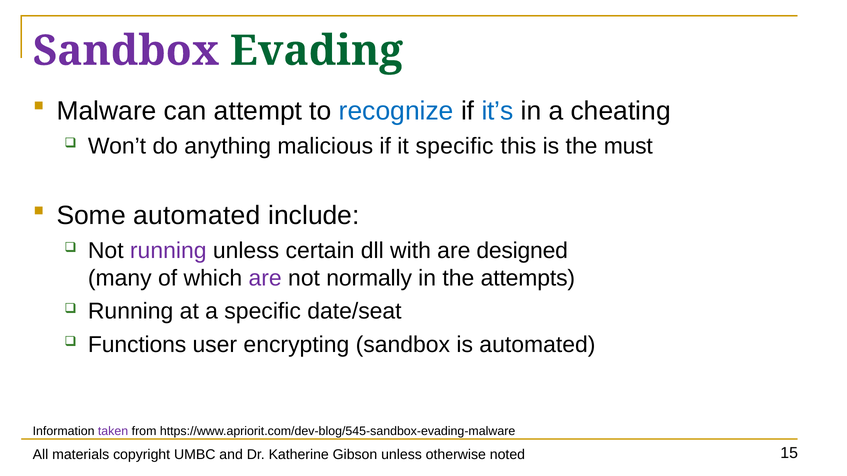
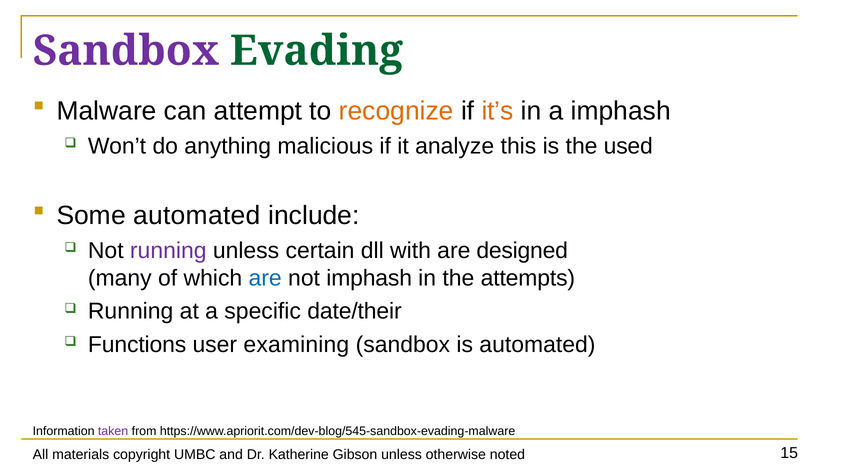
recognize colour: blue -> orange
it’s colour: blue -> orange
a cheating: cheating -> imphash
it specific: specific -> analyze
must: must -> used
are at (265, 278) colour: purple -> blue
not normally: normally -> imphash
date/seat: date/seat -> date/their
encrypting: encrypting -> examining
